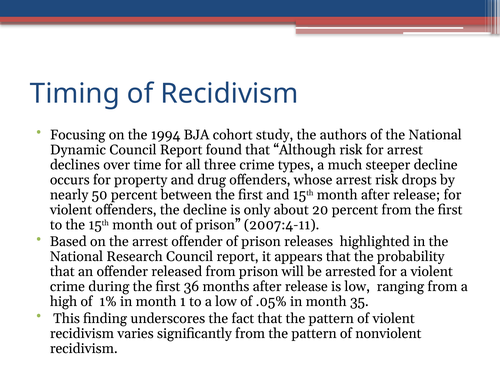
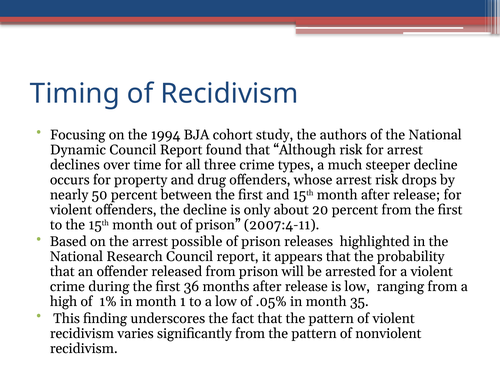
arrest offender: offender -> possible
